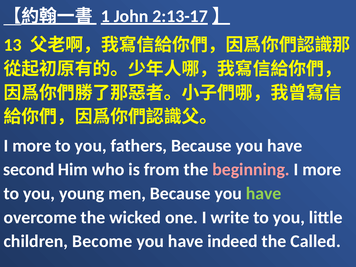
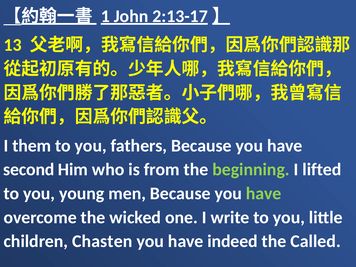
more at (32, 146): more -> them
beginning colour: pink -> light green
more at (322, 170): more -> lifted
Become: Become -> Chasten
